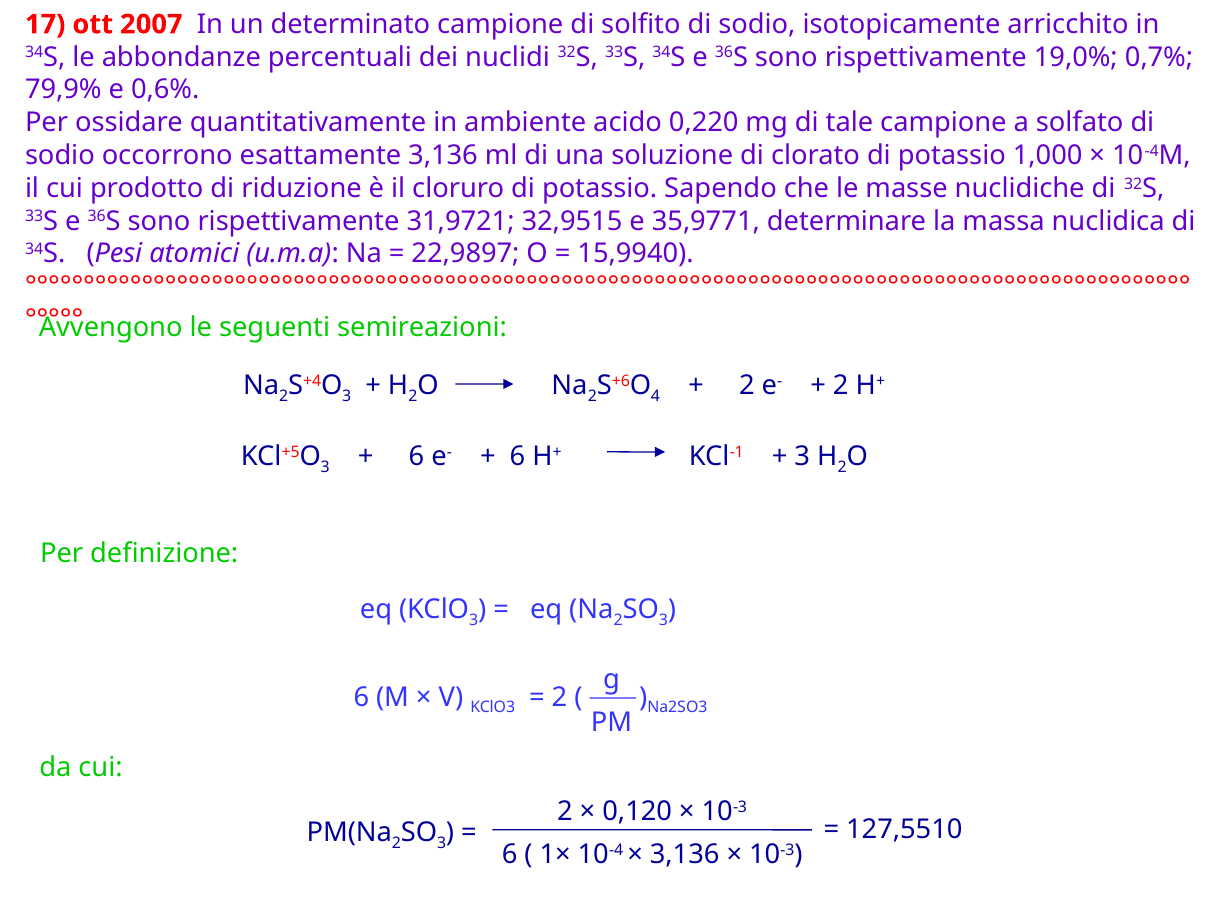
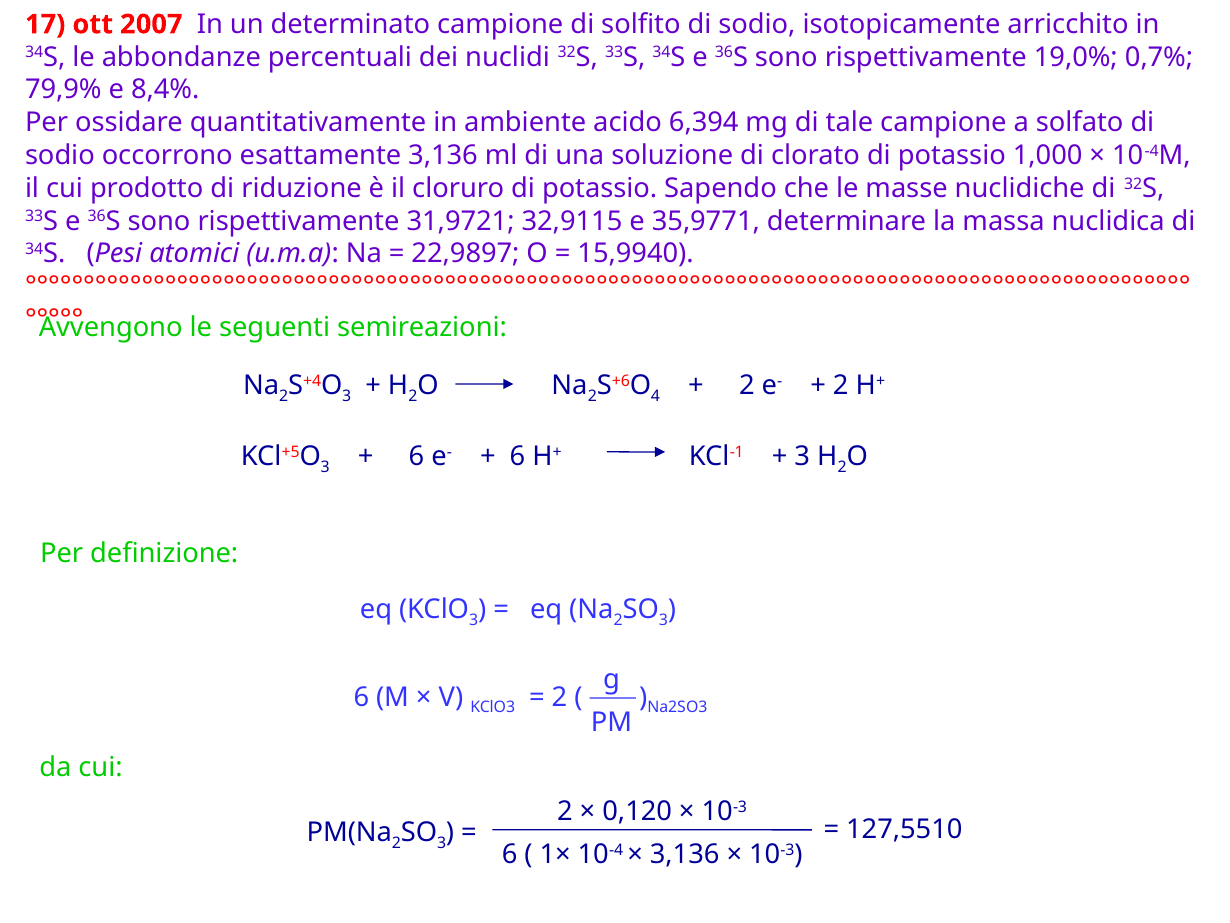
0,6%: 0,6% -> 8,4%
0,220: 0,220 -> 6,394
32,9515: 32,9515 -> 32,9115
